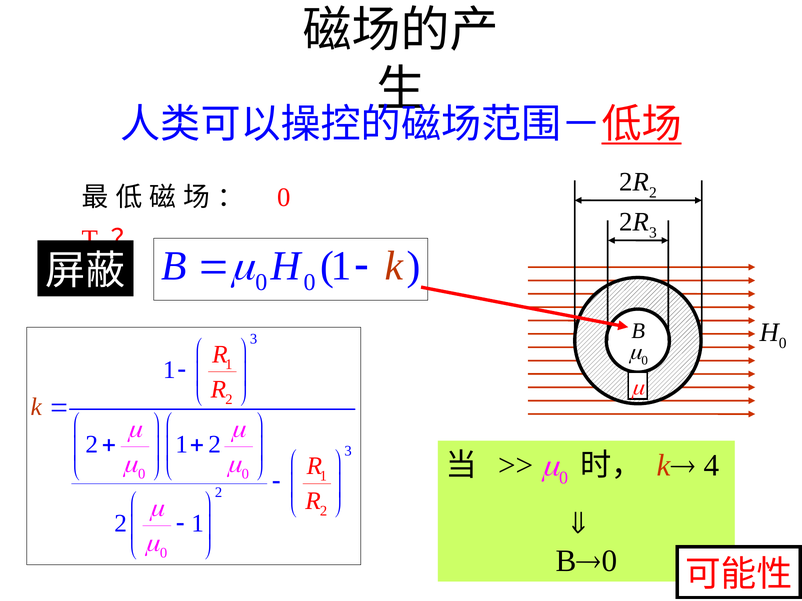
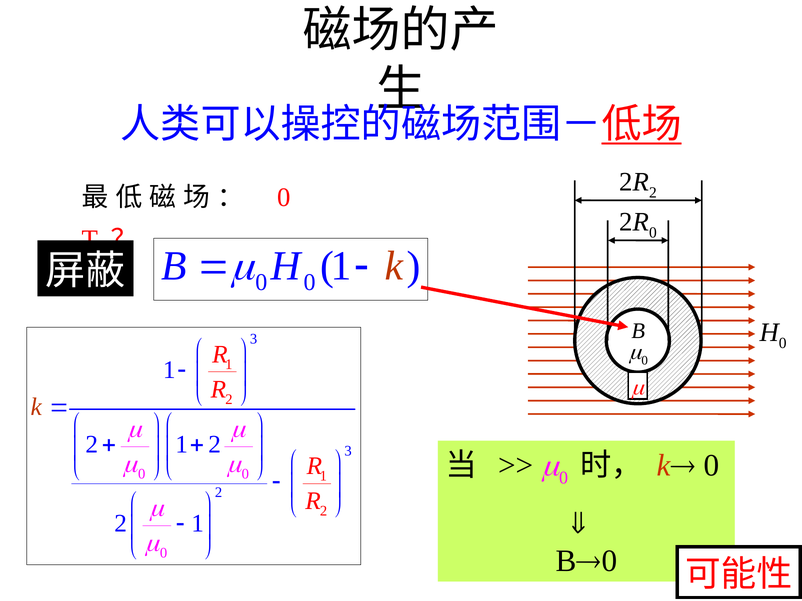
3 at (653, 233): 3 -> 0
4 at (711, 466): 4 -> 0
